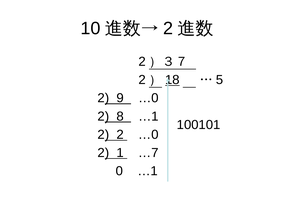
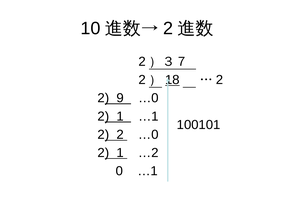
5 at (220, 80): 5 -> 2
8 at (120, 117): 8 -> 1
…7: …7 -> …2
